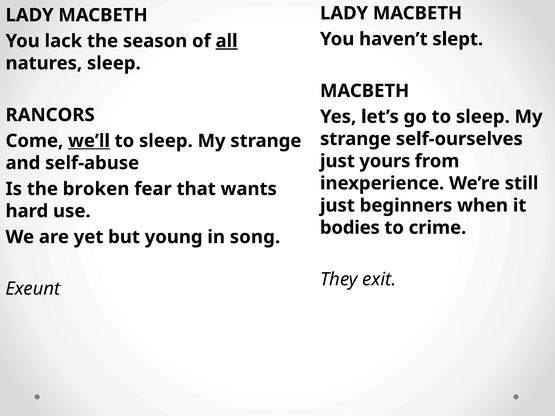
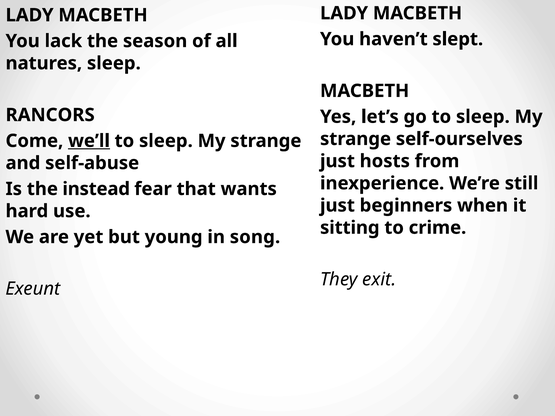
all underline: present -> none
yours: yours -> hosts
broken: broken -> instead
bodies: bodies -> sitting
